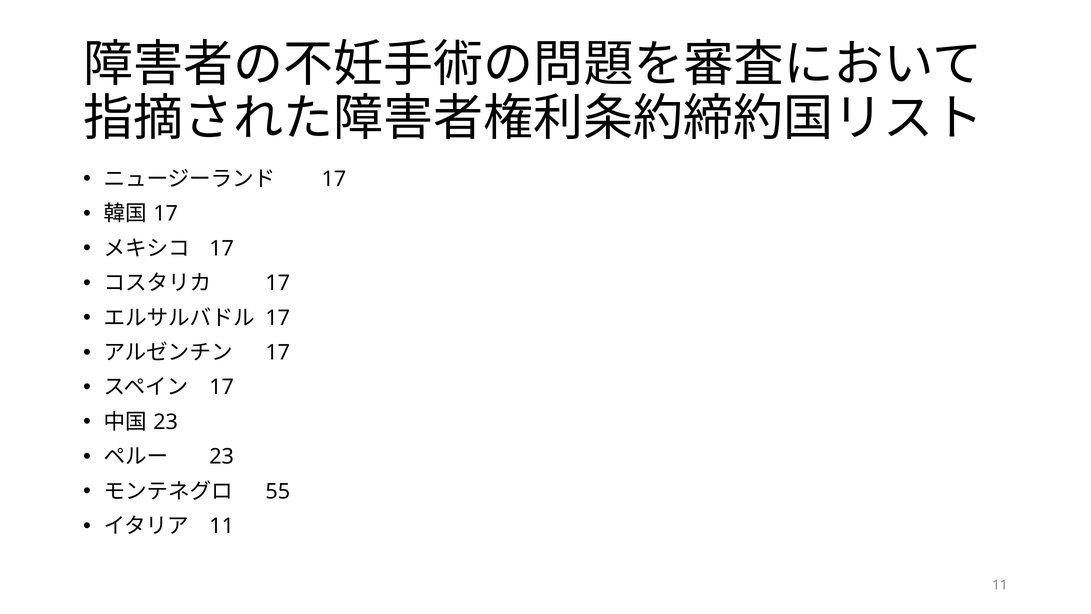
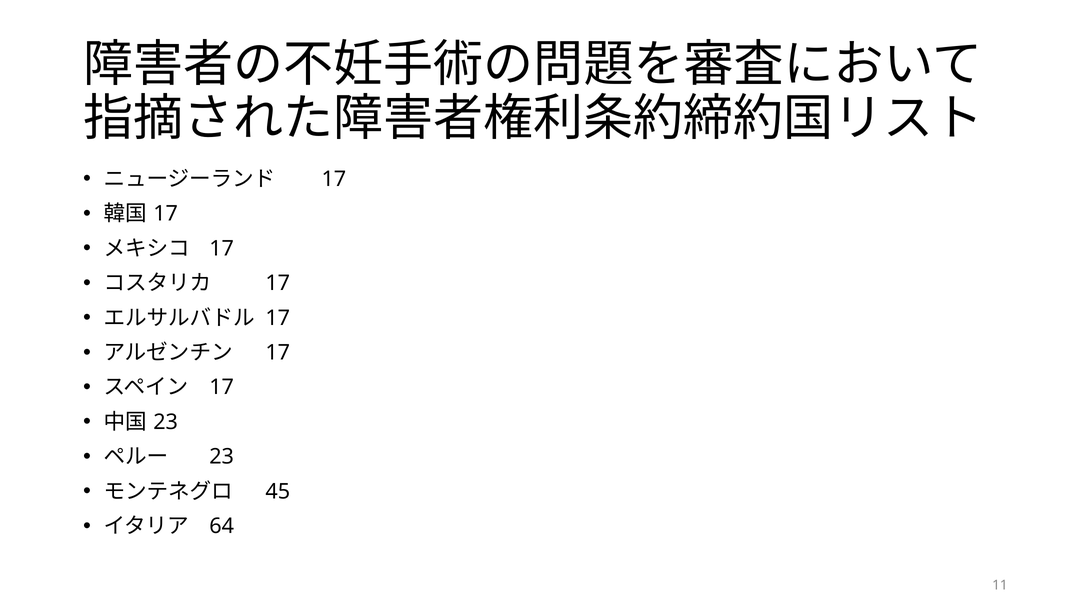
55: 55 -> 45
11 at (222, 526): 11 -> 64
